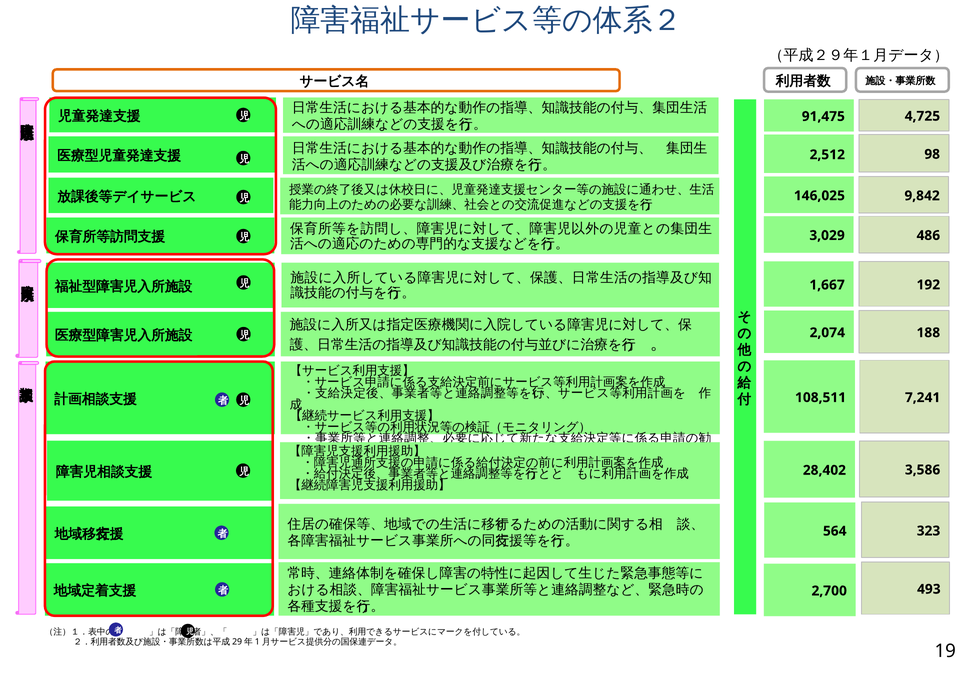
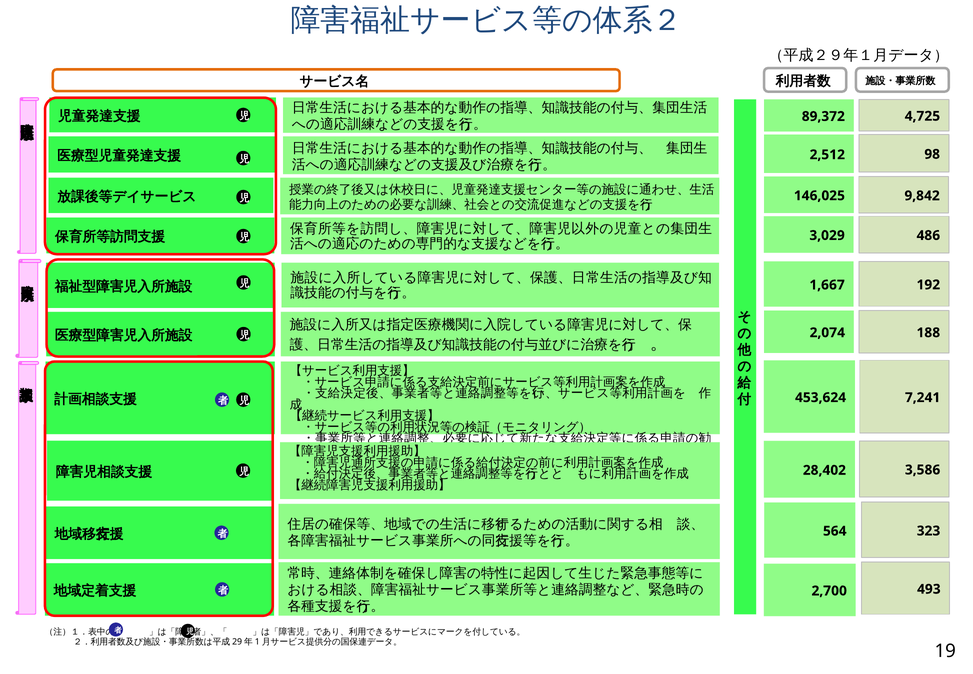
91,475: 91,475 -> 89,372
108,511: 108,511 -> 453,624
